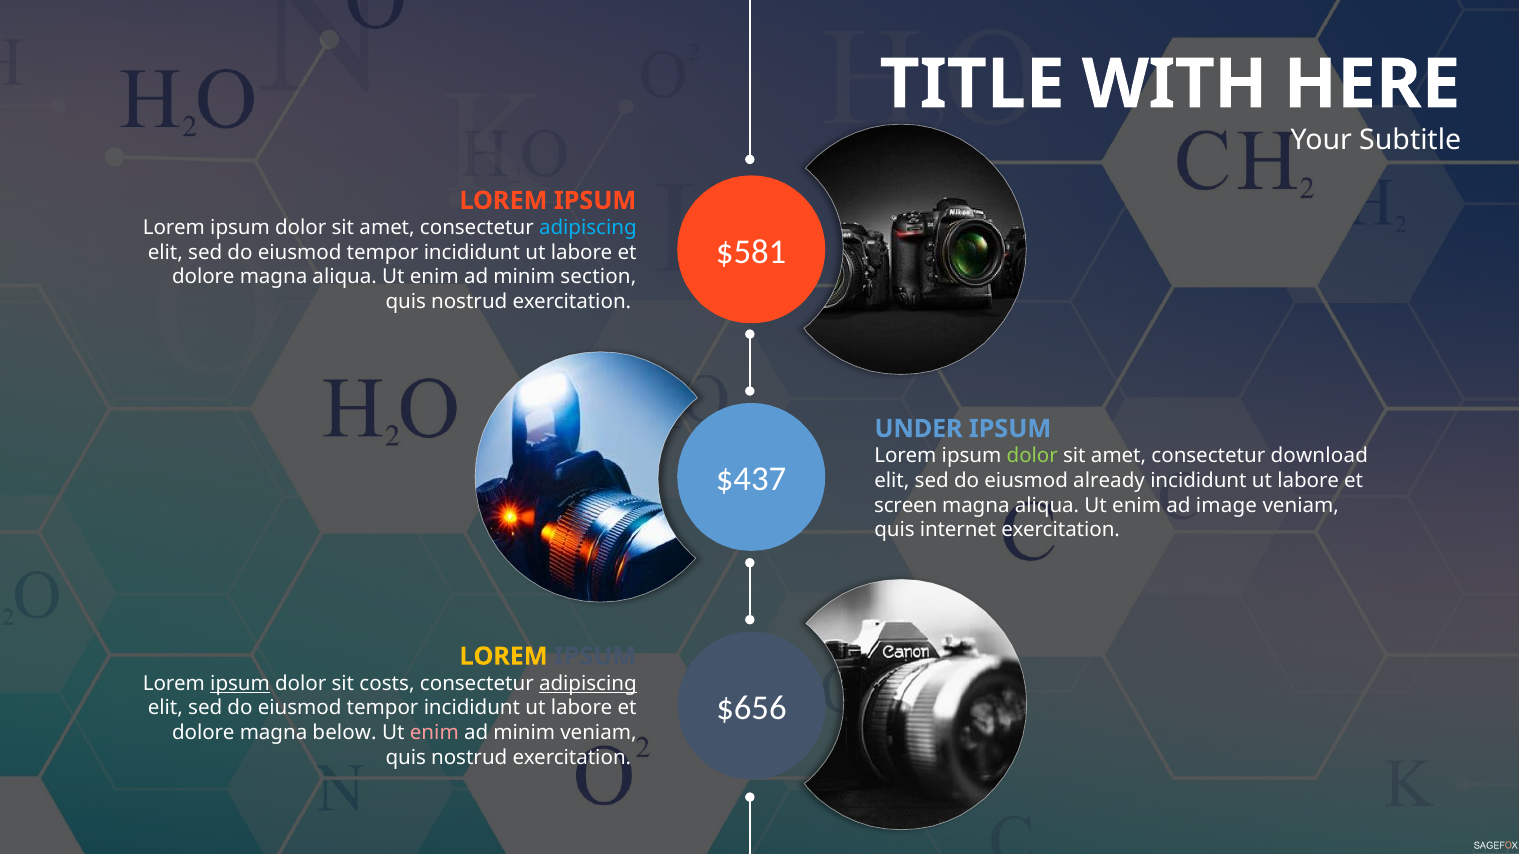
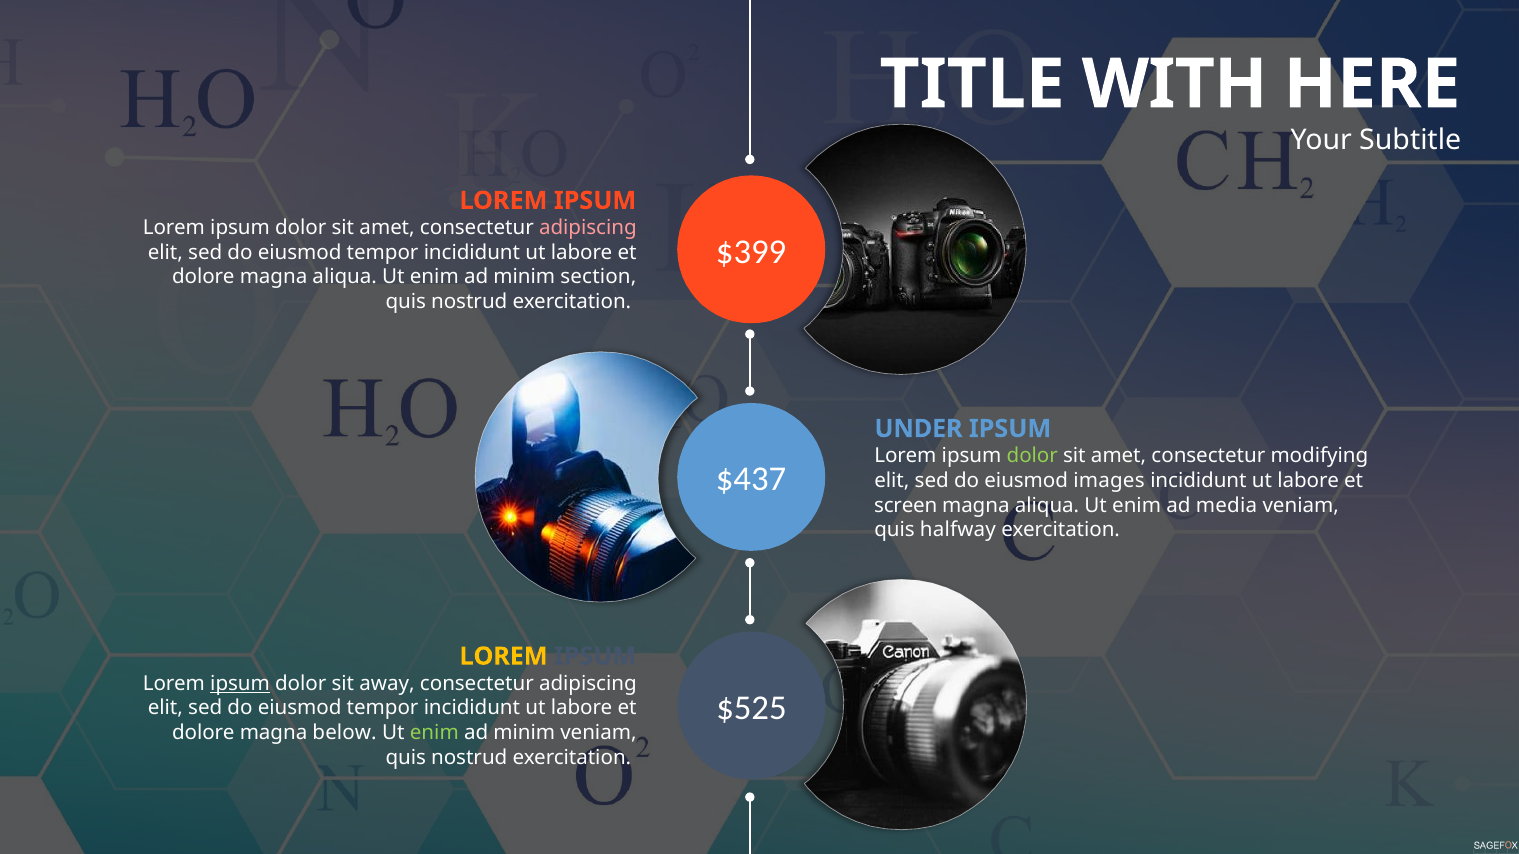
adipiscing at (588, 228) colour: light blue -> pink
$581: $581 -> $399
download: download -> modifying
already: already -> images
image: image -> media
internet: internet -> halfway
costs: costs -> away
adipiscing at (588, 684) underline: present -> none
$656: $656 -> $525
enim at (434, 733) colour: pink -> light green
